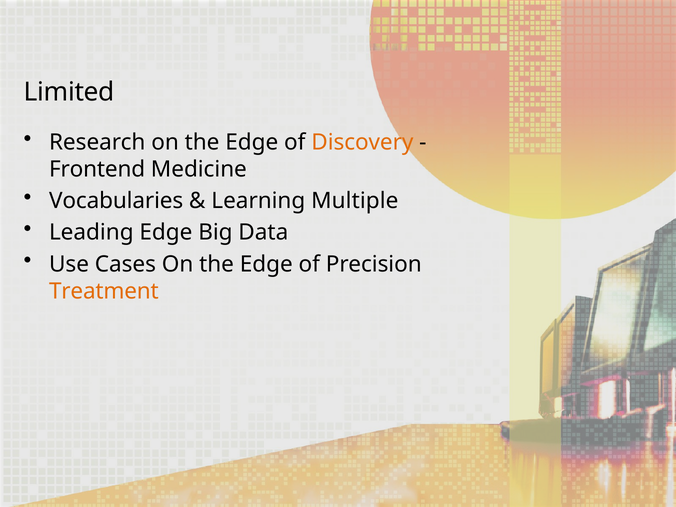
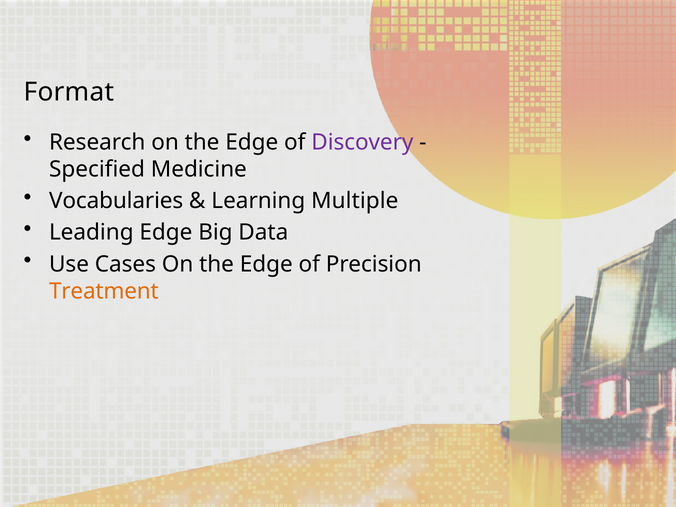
Limited: Limited -> Format
Discovery colour: orange -> purple
Frontend: Frontend -> Specified
